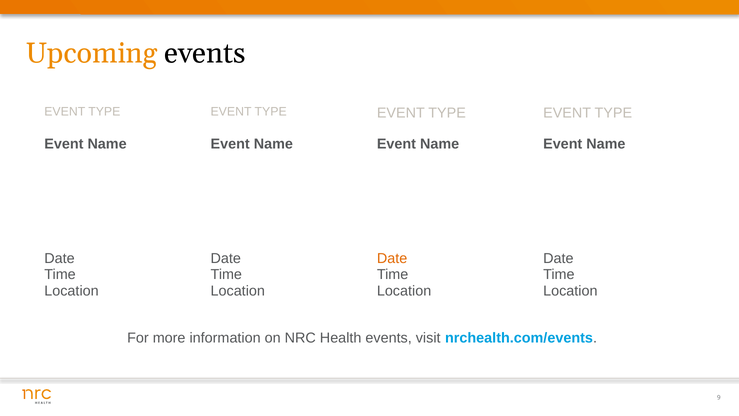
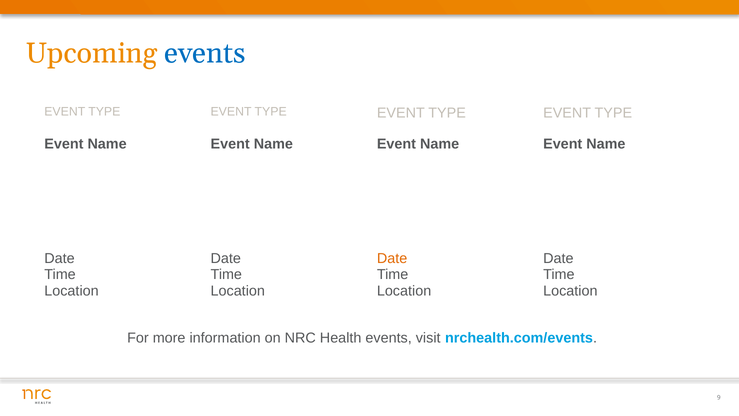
events at (205, 53) colour: black -> blue
